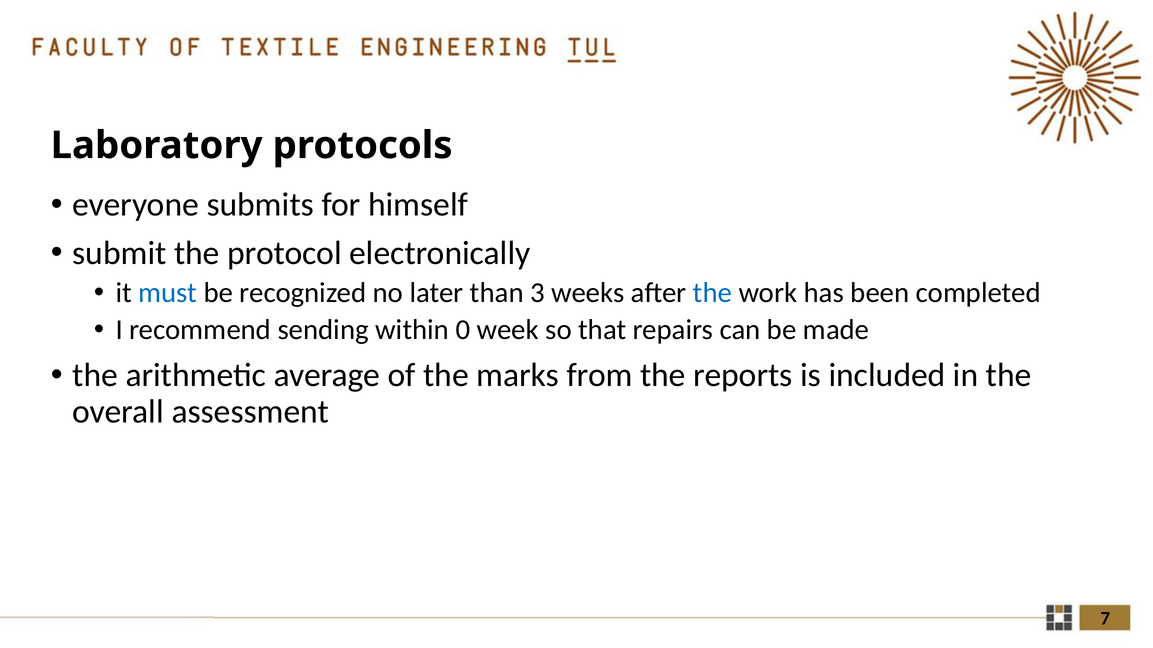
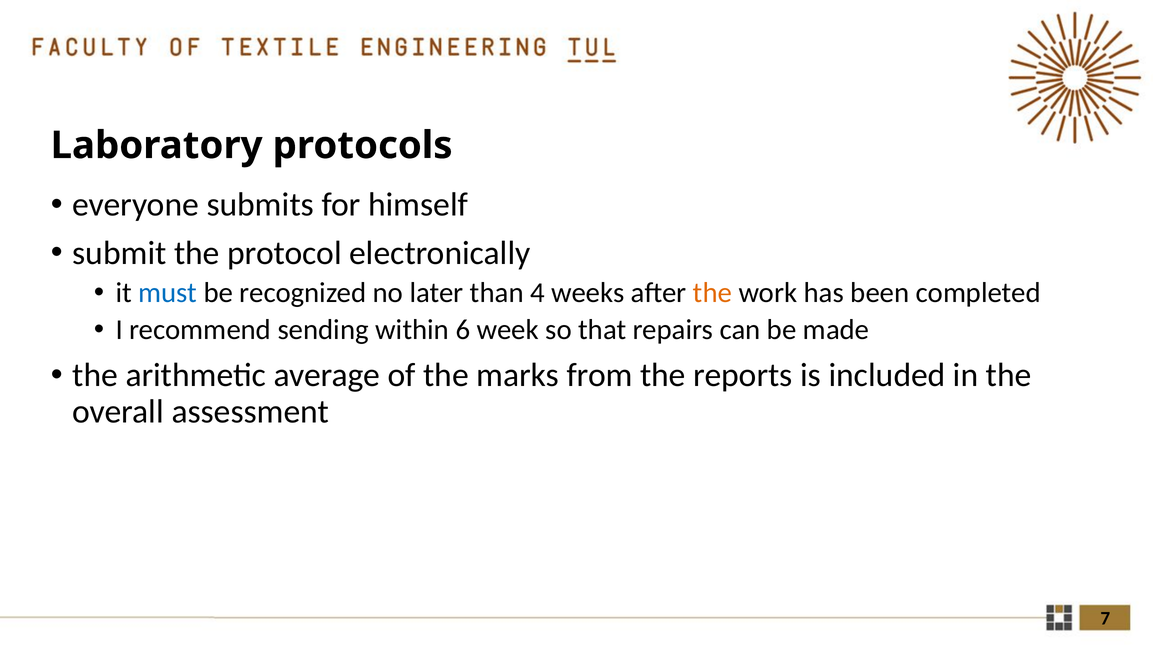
3: 3 -> 4
the at (712, 293) colour: blue -> orange
0: 0 -> 6
